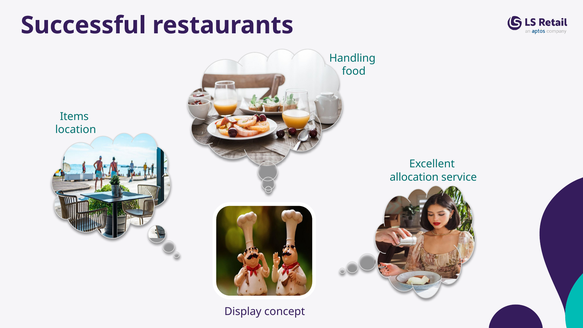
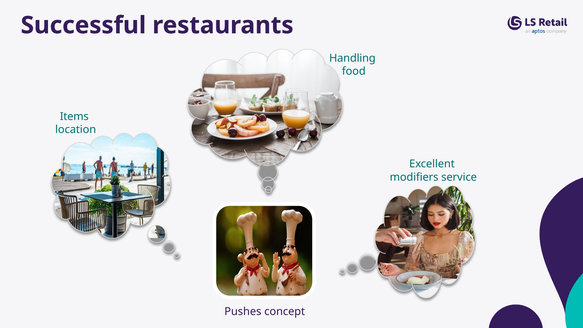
allocation: allocation -> modifiers
Display: Display -> Pushes
